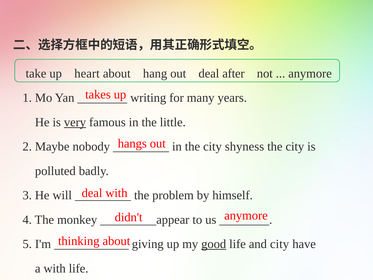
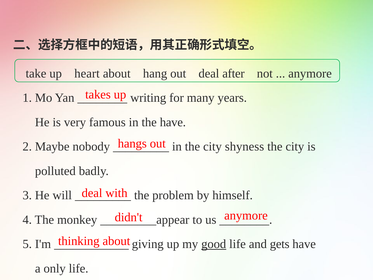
very underline: present -> none
the little: little -> have
and city: city -> gets
a with: with -> only
